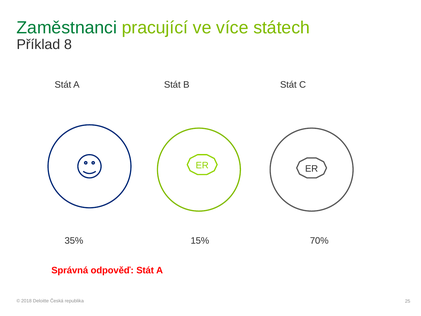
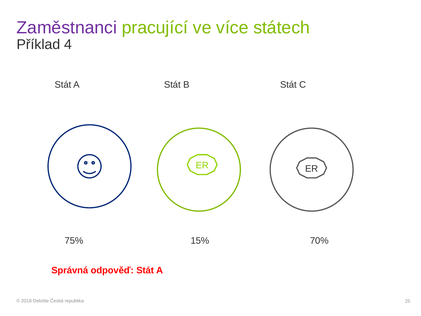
Zaměstnanci colour: green -> purple
8: 8 -> 4
35%: 35% -> 75%
